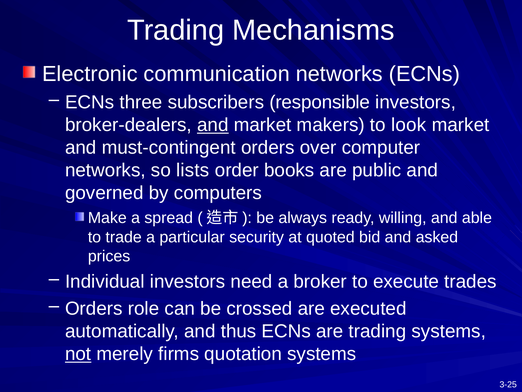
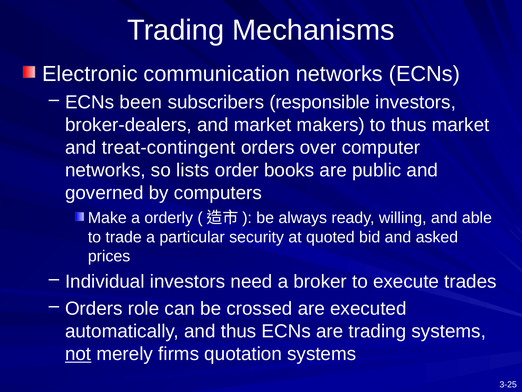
three: three -> been
and at (213, 125) underline: present -> none
to look: look -> thus
must-contingent: must-contingent -> treat-contingent
spread: spread -> orderly
